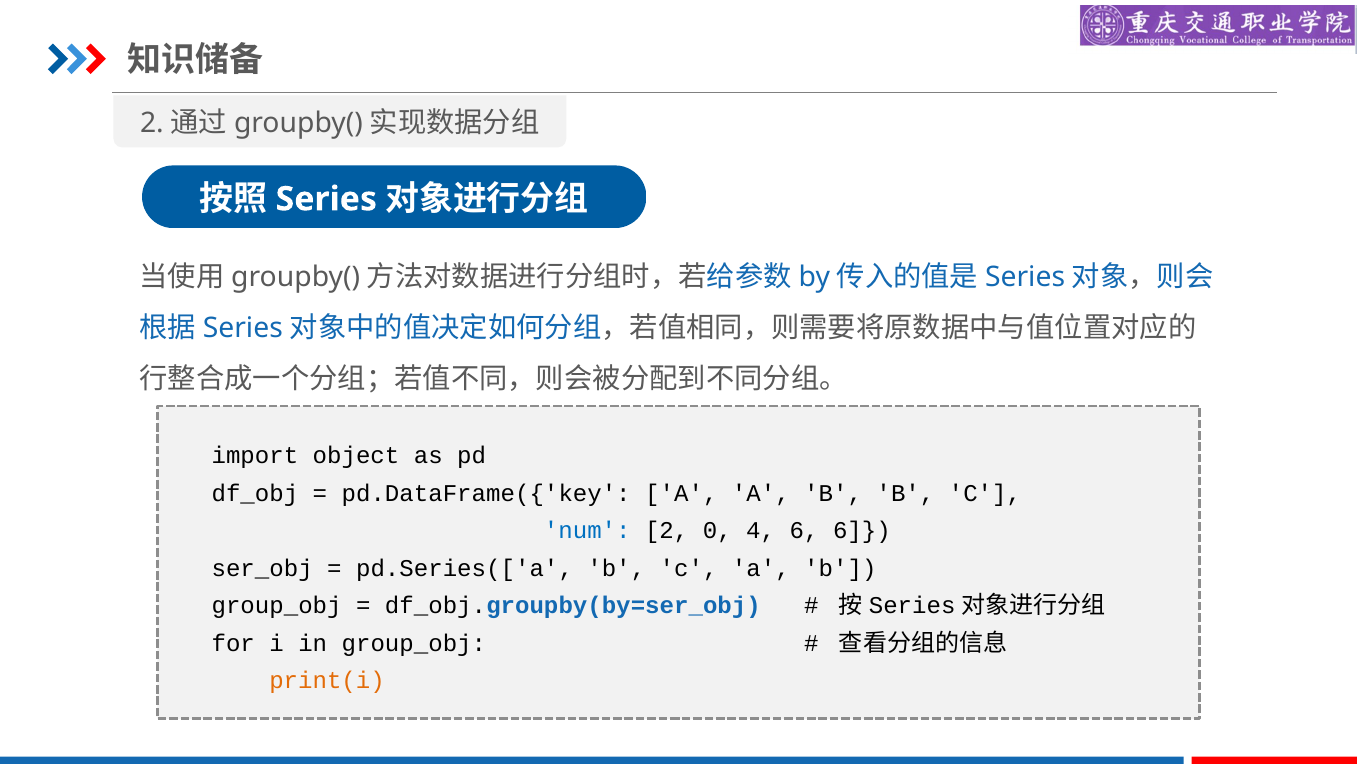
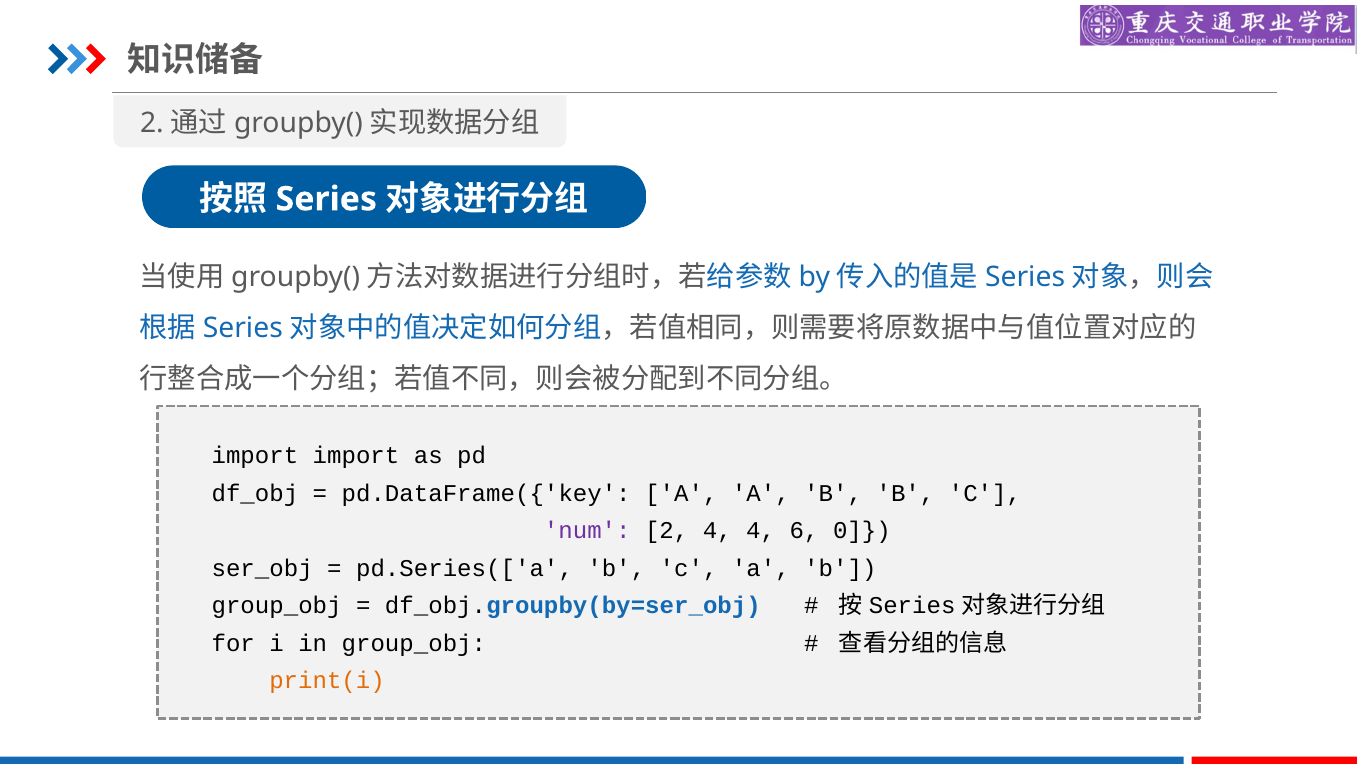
import object: object -> import
num colour: blue -> purple
2 0: 0 -> 4
6 6: 6 -> 0
